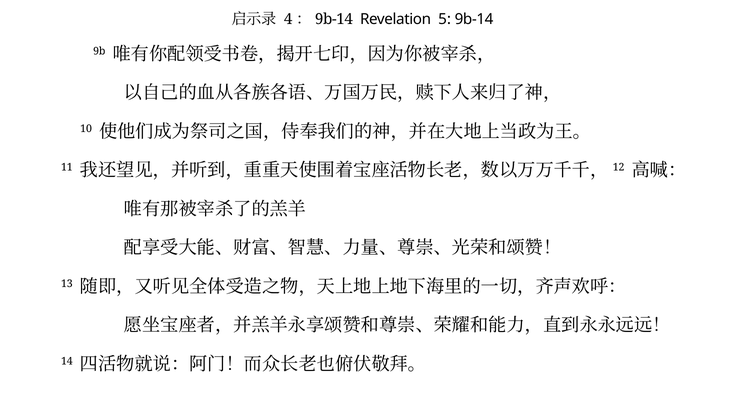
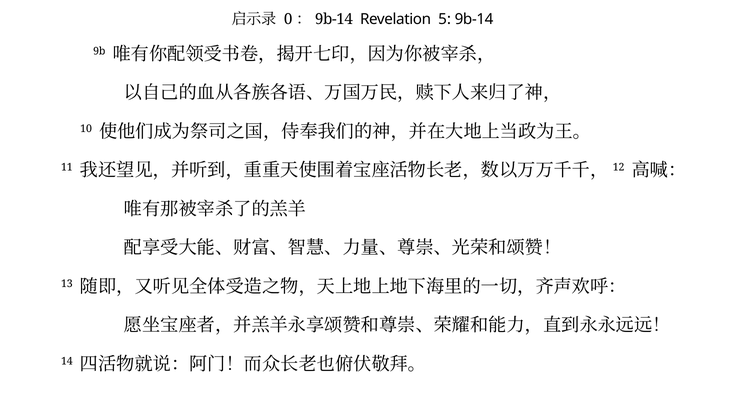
4: 4 -> 0
